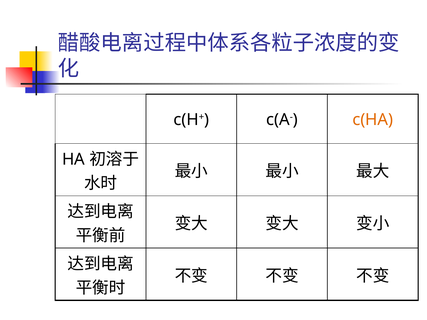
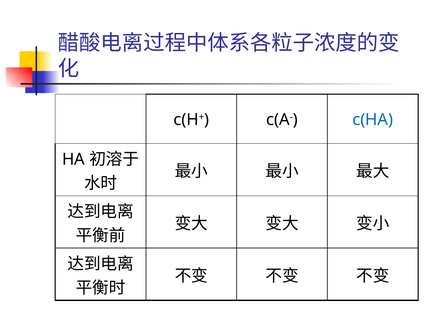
c(HA colour: orange -> blue
